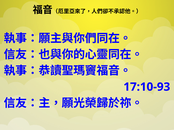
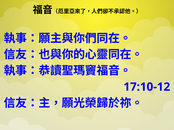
17:10-93: 17:10-93 -> 17:10-12
